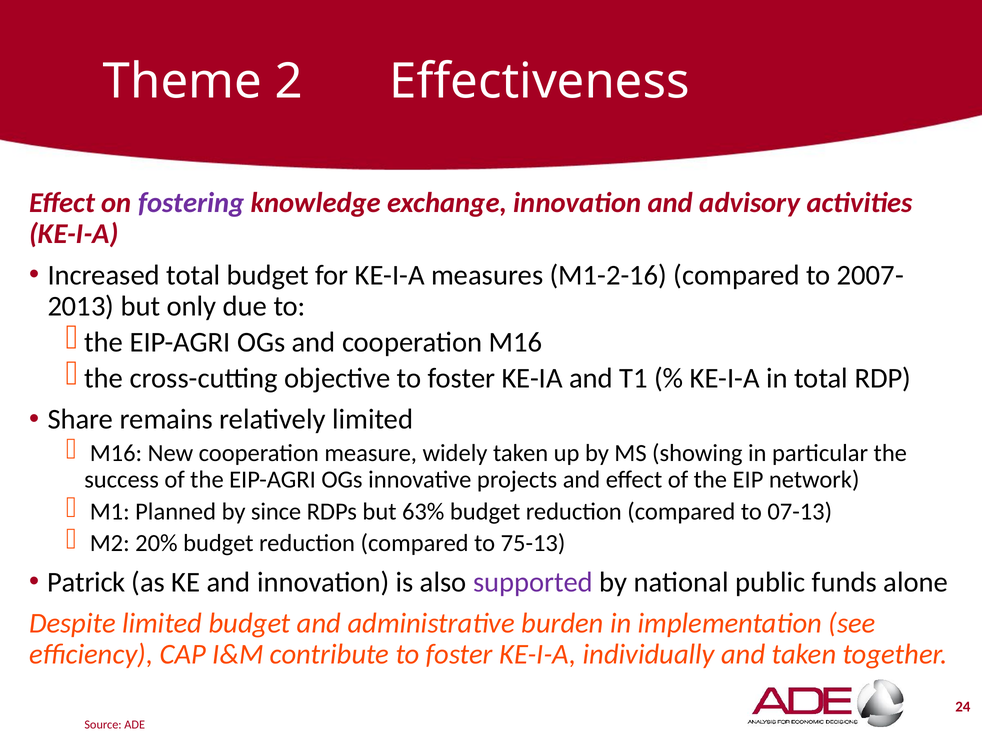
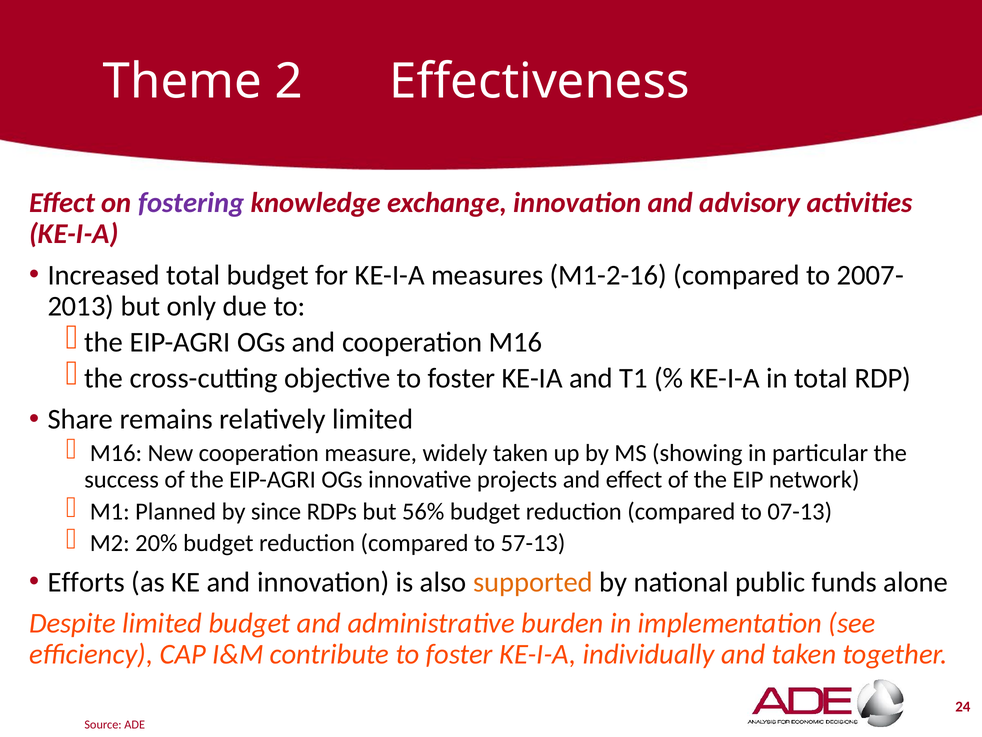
63%: 63% -> 56%
75-13: 75-13 -> 57-13
Patrick: Patrick -> Efforts
supported colour: purple -> orange
